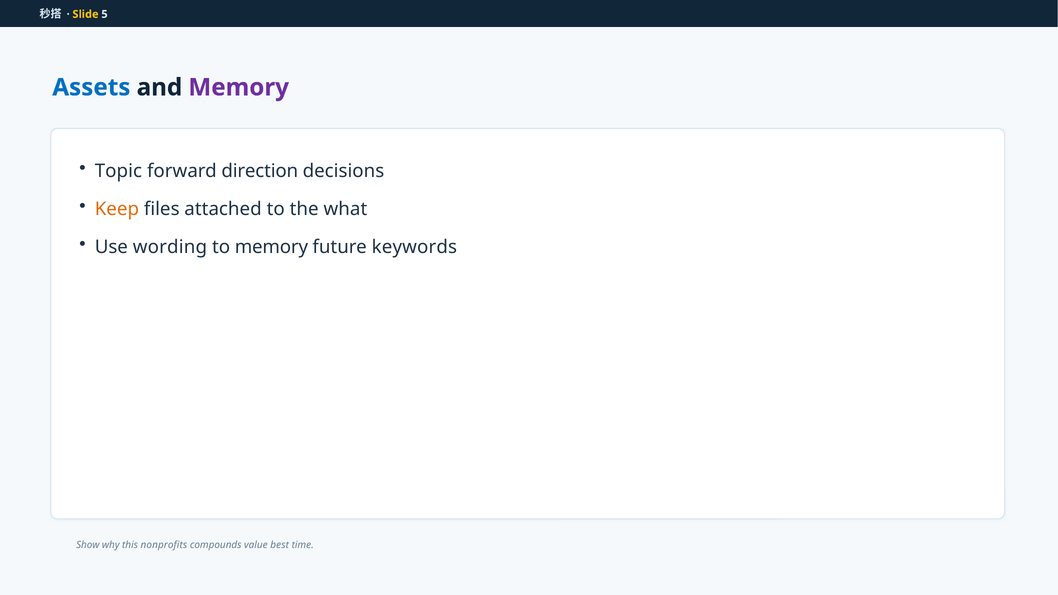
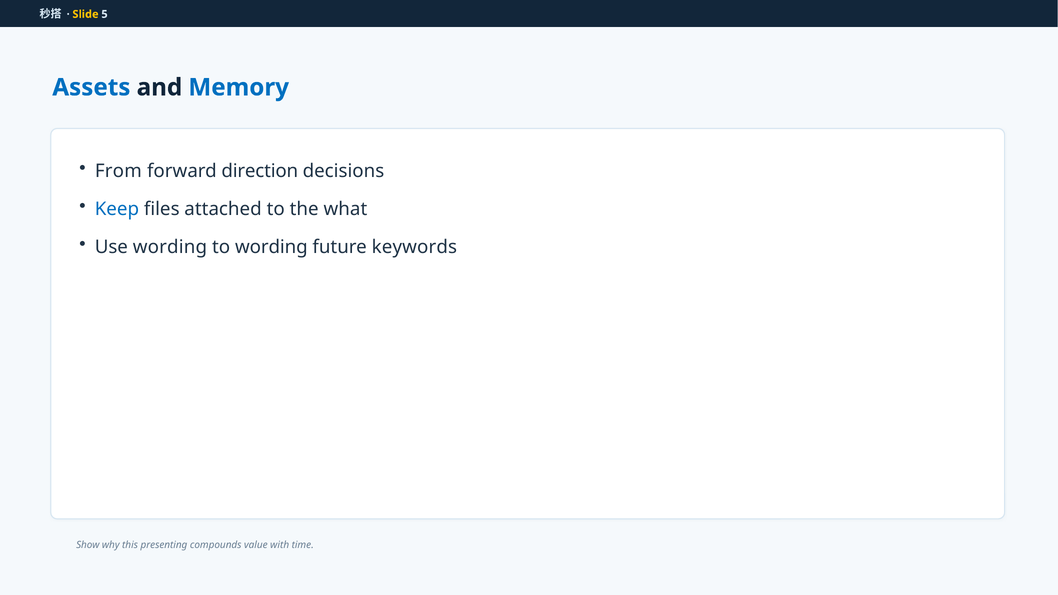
Memory at (239, 87) colour: purple -> blue
Topic: Topic -> From
Keep colour: orange -> blue
to memory: memory -> wording
nonprofits: nonprofits -> presenting
best: best -> with
